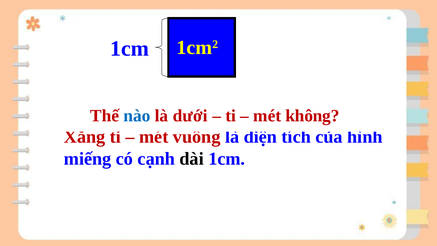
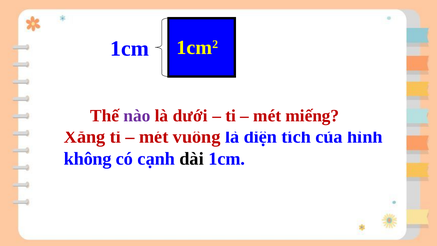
nào colour: blue -> purple
không: không -> miếng
miếng: miếng -> không
